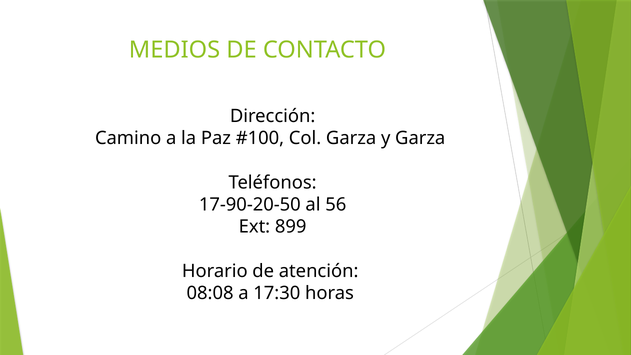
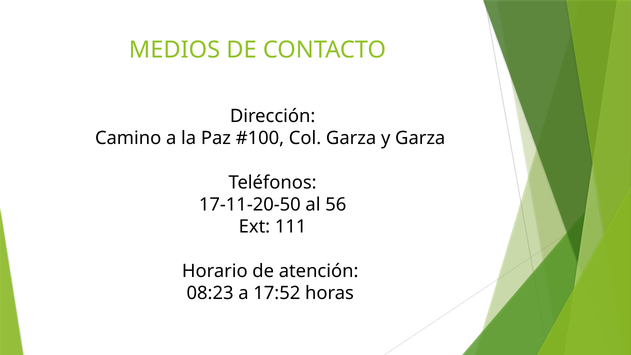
17-90-20-50: 17-90-20-50 -> 17-11-20-50
899: 899 -> 111
08:08: 08:08 -> 08:23
17:30: 17:30 -> 17:52
